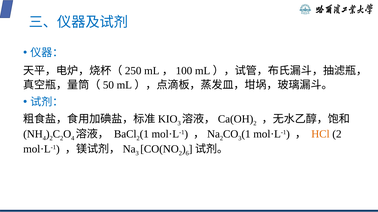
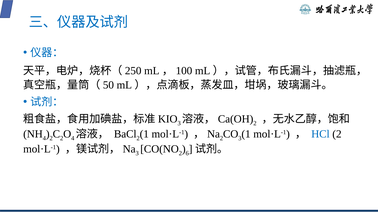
HCl colour: orange -> blue
